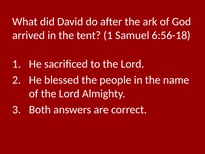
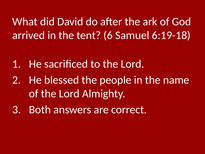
tent 1: 1 -> 6
6:56-18: 6:56-18 -> 6:19-18
